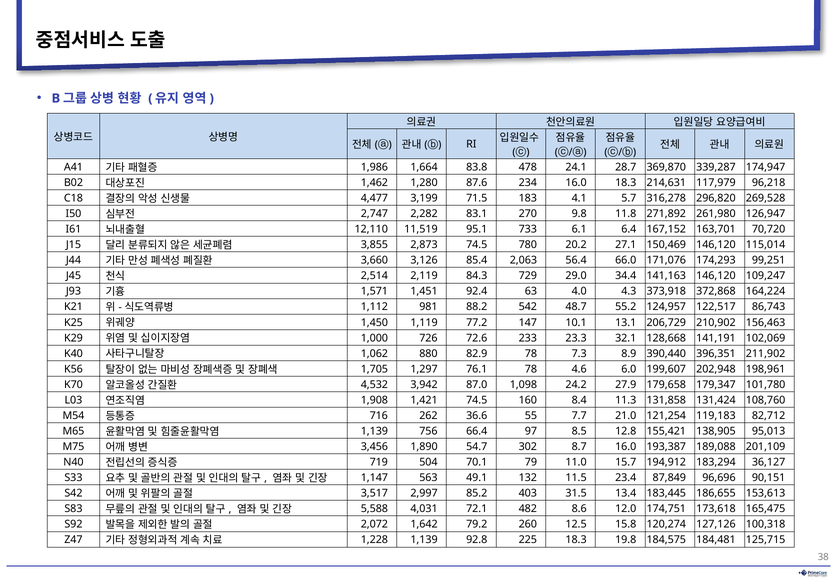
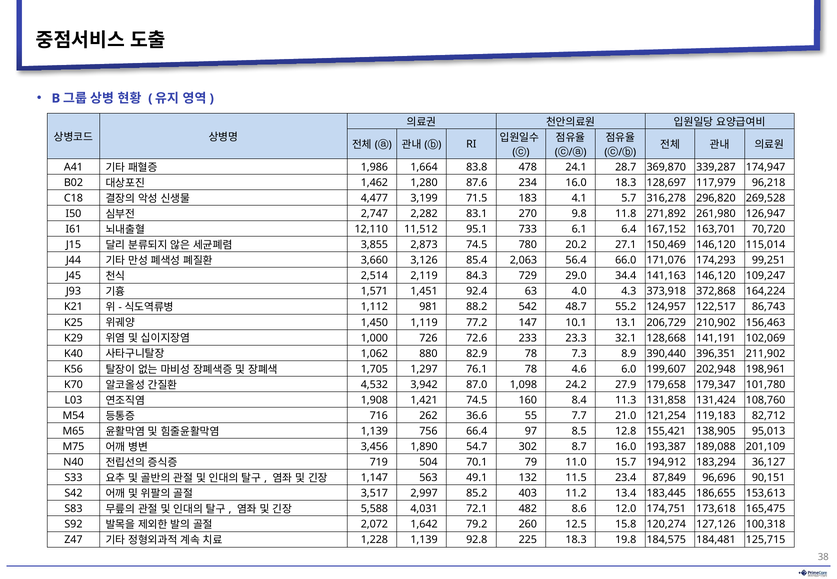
214,631: 214,631 -> 128,697
11,519: 11,519 -> 11,512
31.5: 31.5 -> 11.2
